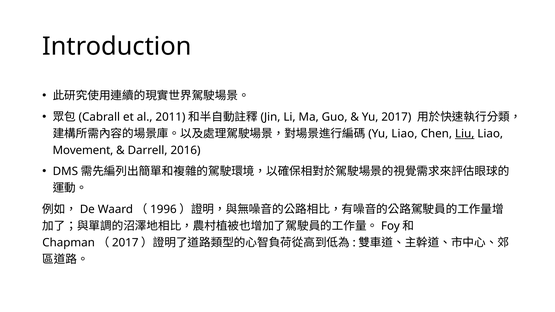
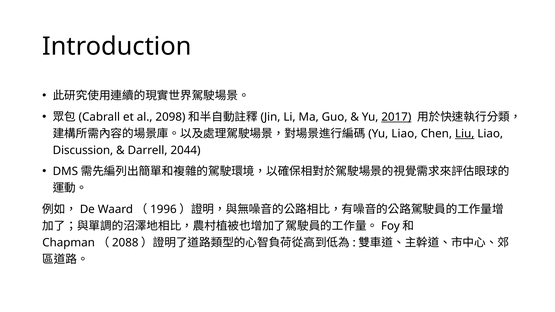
2011: 2011 -> 2098
2017 at (396, 117) underline: none -> present
Movement: Movement -> Discussion
2016: 2016 -> 2044
2017 at (125, 243): 2017 -> 2088
